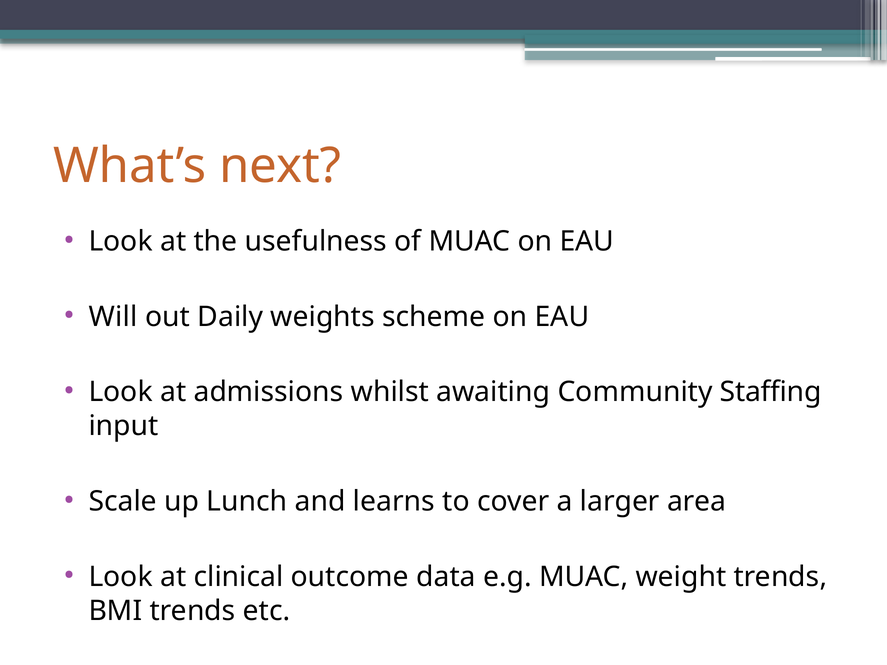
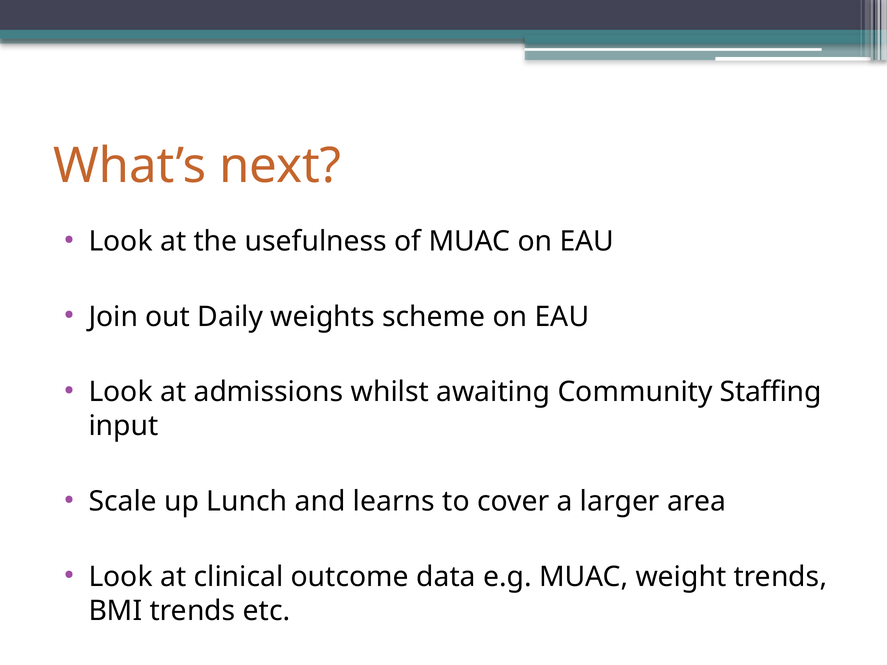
Will: Will -> Join
